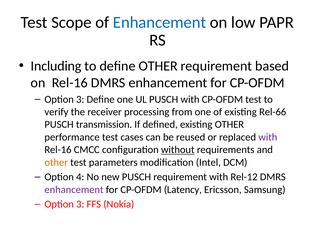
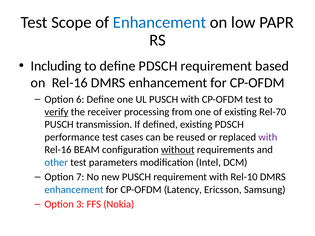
define OTHER: OTHER -> PDSCH
3 at (80, 99): 3 -> 6
verify underline: none -> present
Rel-66: Rel-66 -> Rel-70
existing OTHER: OTHER -> PDSCH
CMCC: CMCC -> BEAM
other at (56, 162) colour: orange -> blue
4: 4 -> 7
Rel-12: Rel-12 -> Rel-10
enhancement at (74, 190) colour: purple -> blue
